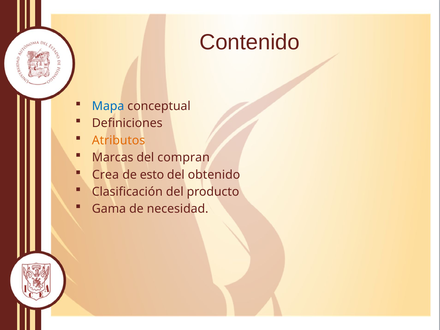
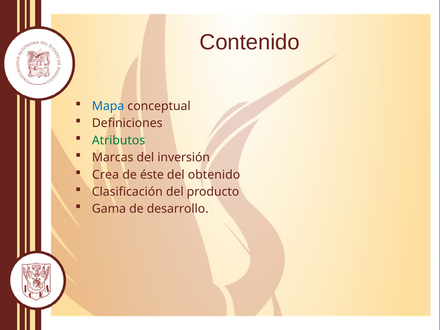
Atributos colour: orange -> green
compran: compran -> inversión
esto: esto -> éste
necesidad: necesidad -> desarrollo
